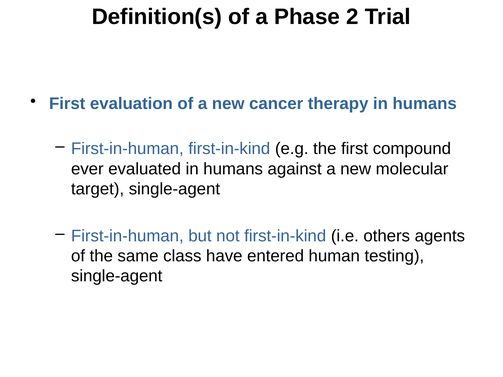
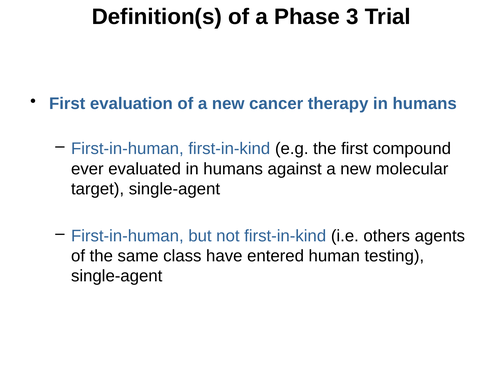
2: 2 -> 3
